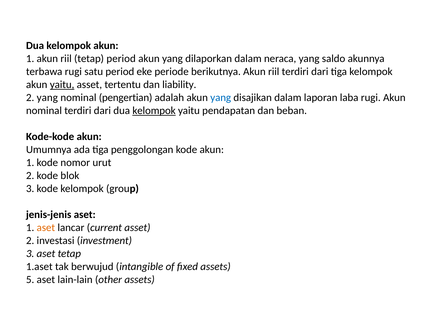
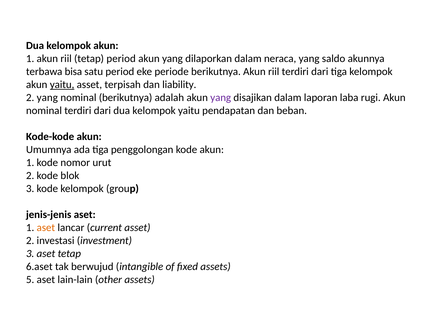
terbawa rugi: rugi -> bisa
tertentu: tertentu -> terpisah
nominal pengertian: pengertian -> berikutnya
yang at (221, 98) colour: blue -> purple
kelompok at (154, 111) underline: present -> none
1.aset: 1.aset -> 6.aset
